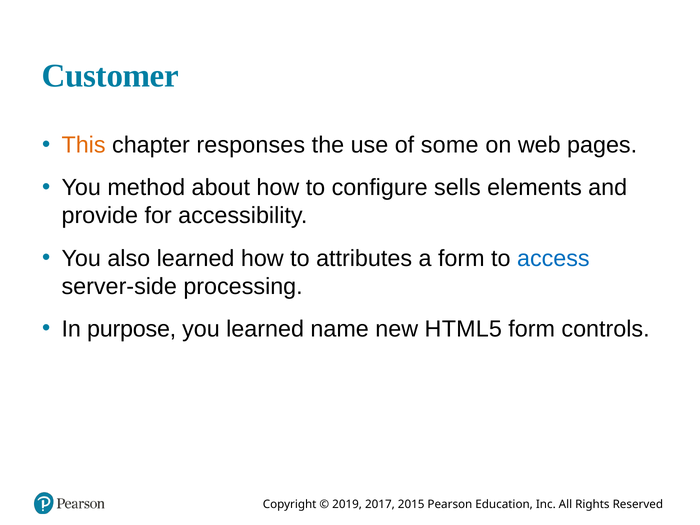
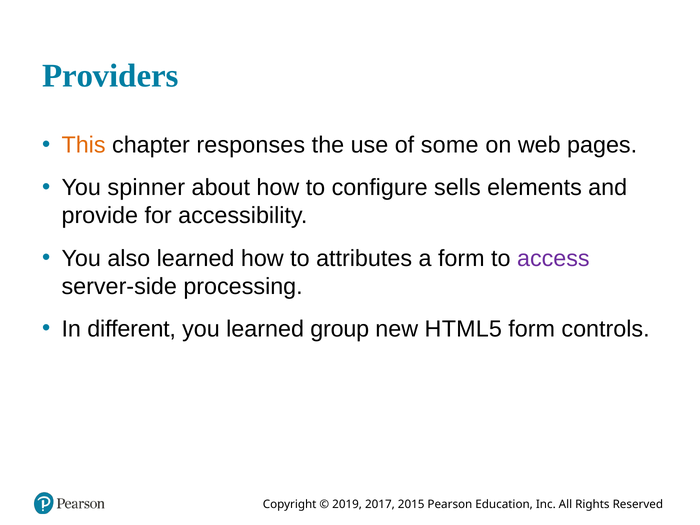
Customer: Customer -> Providers
method: method -> spinner
access colour: blue -> purple
purpose: purpose -> different
name: name -> group
